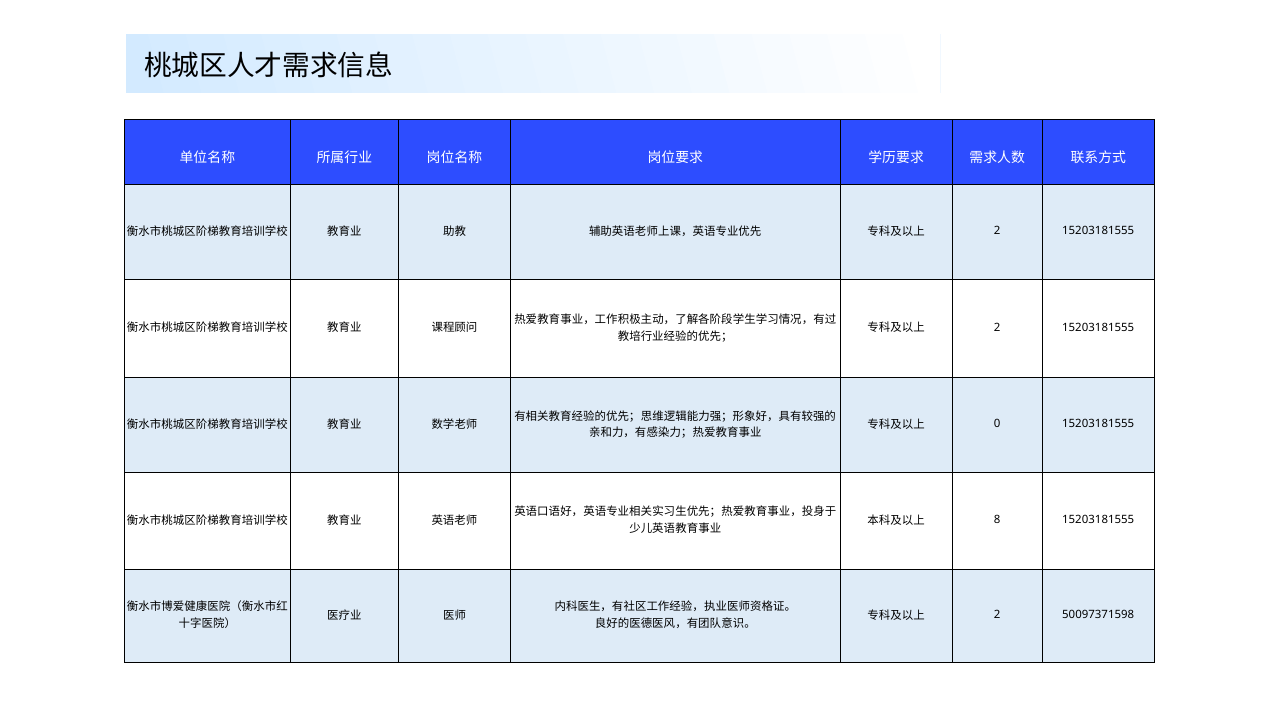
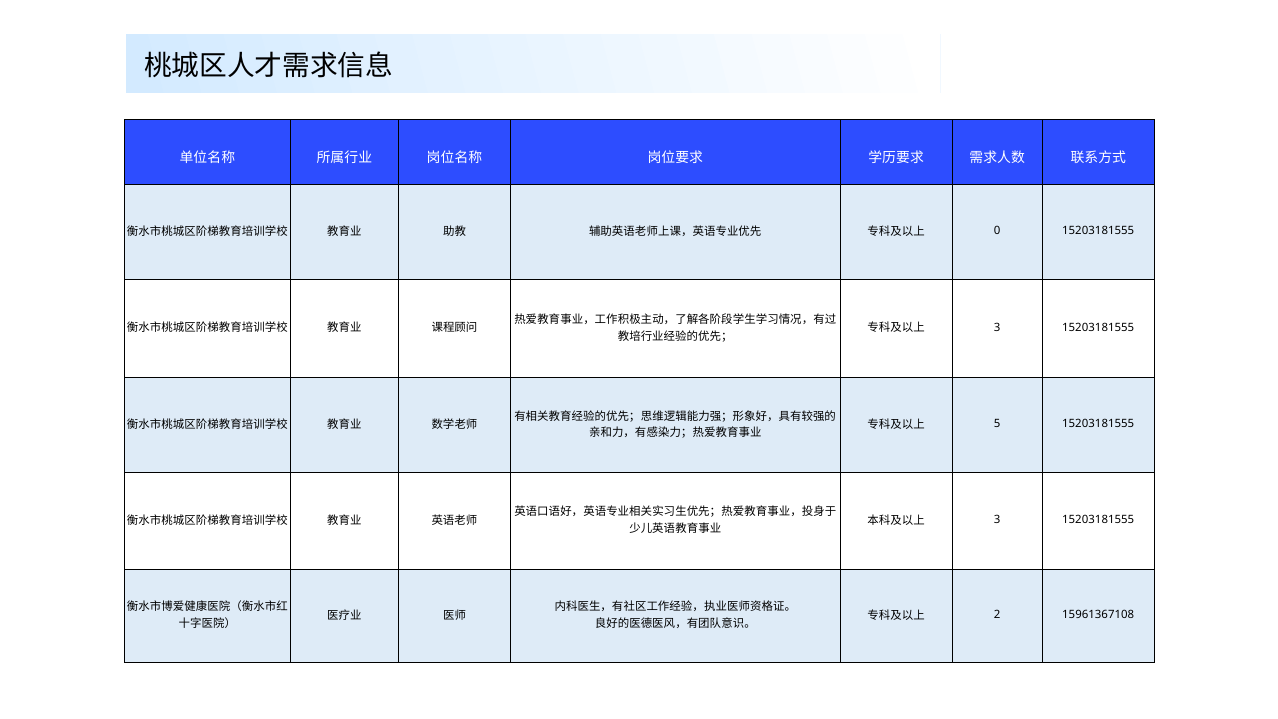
2 at (997, 231): 2 -> 0
2 at (997, 328): 2 -> 3
0: 0 -> 5
8 at (997, 520): 8 -> 3
50097371598: 50097371598 -> 15961367108
